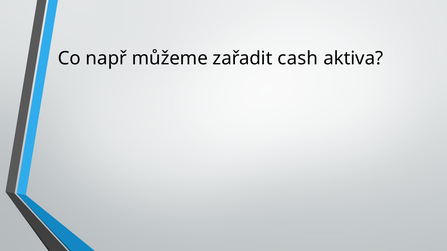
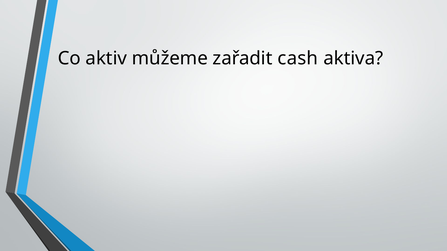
např: např -> aktiv
